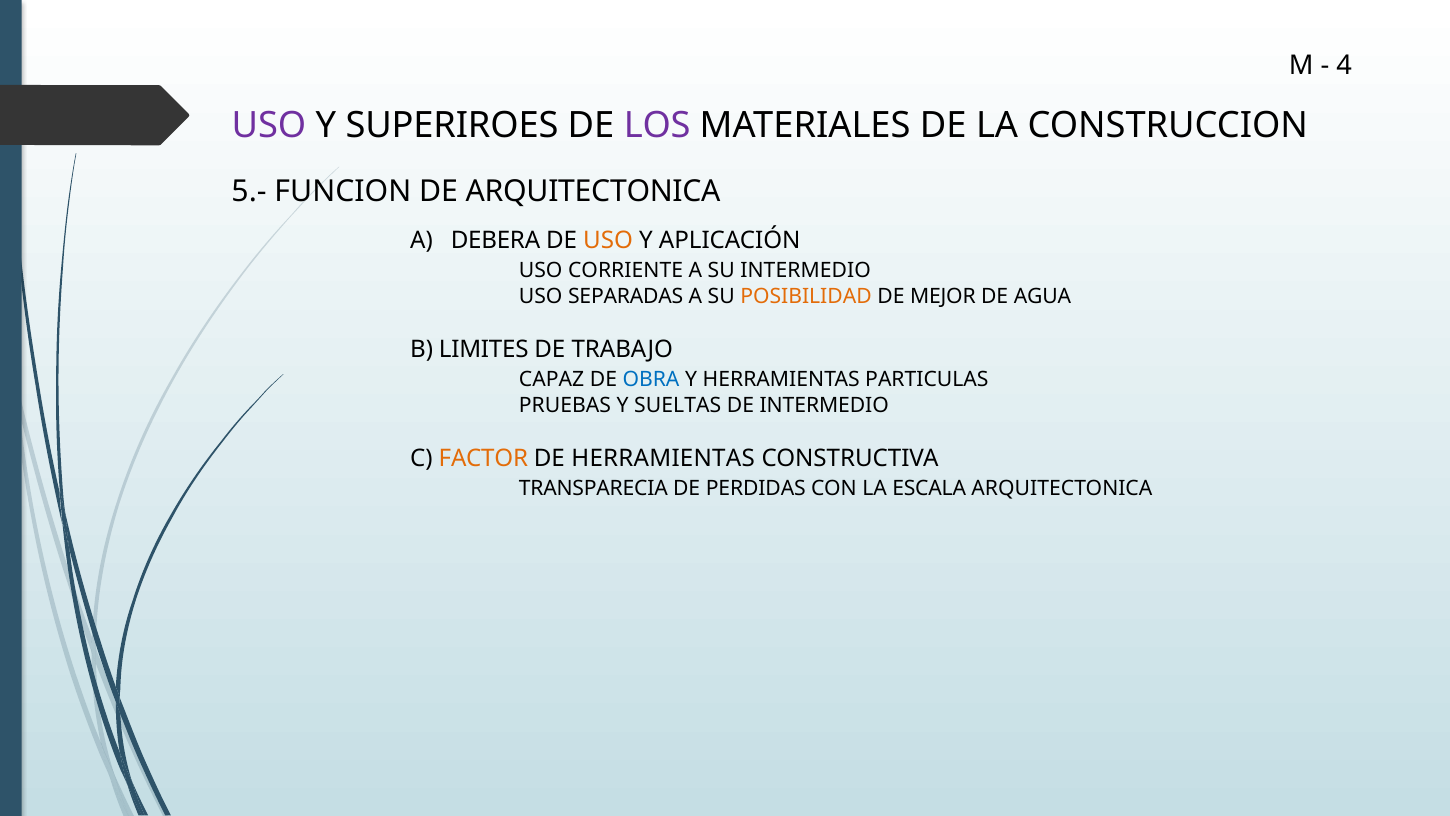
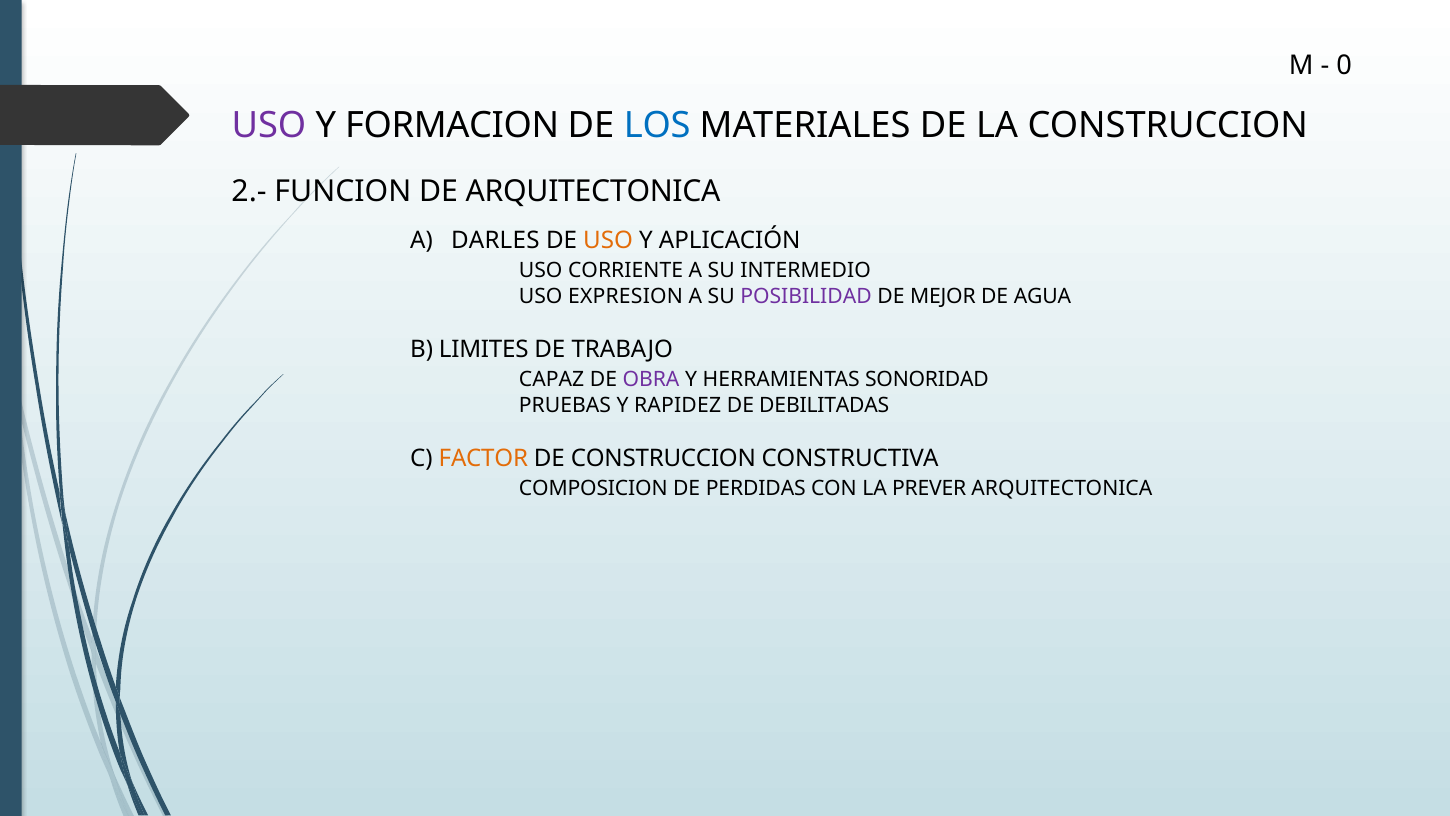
4: 4 -> 0
SUPERIROES: SUPERIROES -> FORMACION
LOS colour: purple -> blue
5.-: 5.- -> 2.-
DEBERA: DEBERA -> DARLES
SEPARADAS: SEPARADAS -> EXPRESION
POSIBILIDAD colour: orange -> purple
OBRA colour: blue -> purple
PARTICULAS: PARTICULAS -> SONORIDAD
SUELTAS: SUELTAS -> RAPIDEZ
DE INTERMEDIO: INTERMEDIO -> DEBILITADAS
DE HERRAMIENTAS: HERRAMIENTAS -> CONSTRUCCION
TRANSPARECIA: TRANSPARECIA -> COMPOSICION
ESCALA: ESCALA -> PREVER
